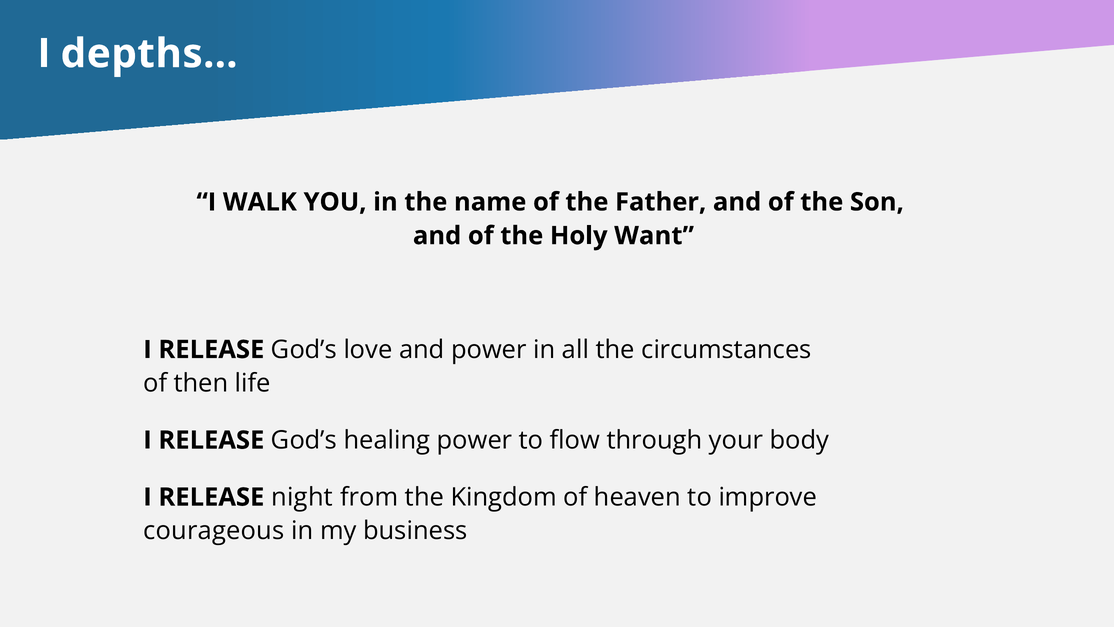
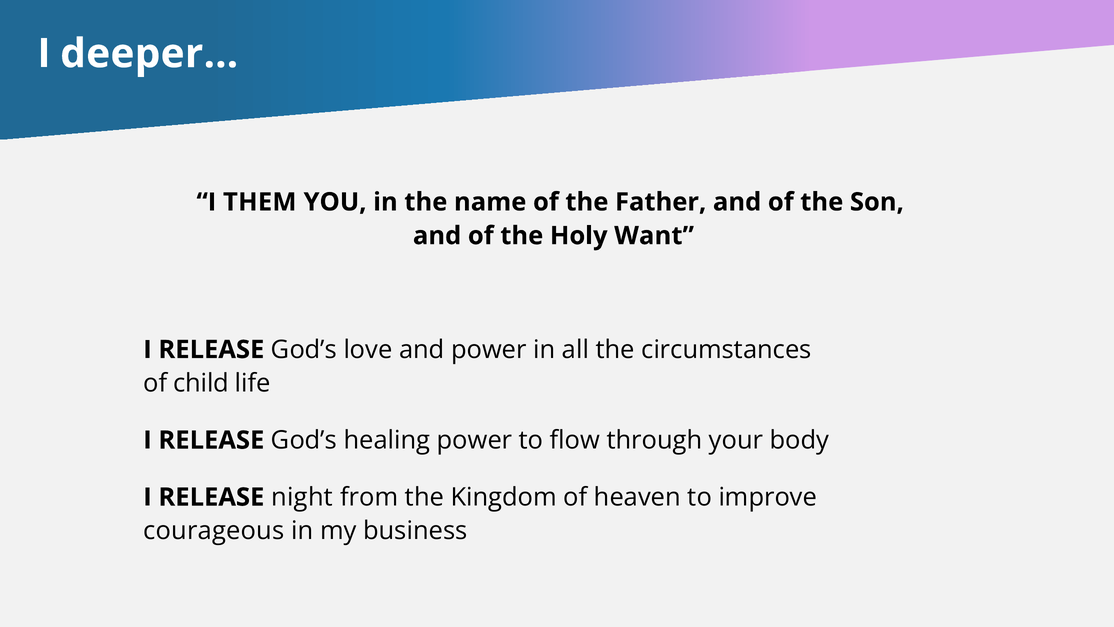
depths…: depths… -> deeper…
WALK: WALK -> THEM
then: then -> child
